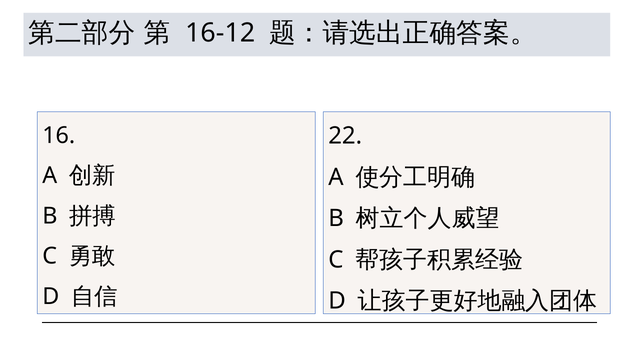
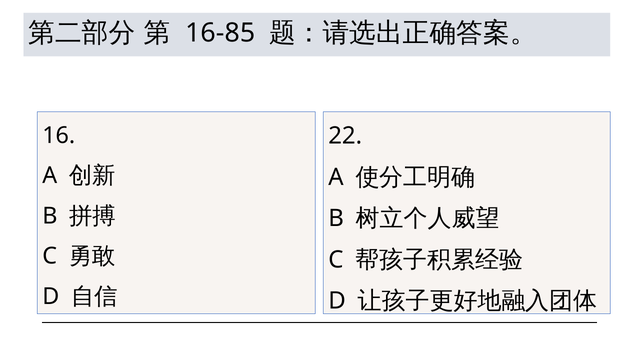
16-12: 16-12 -> 16-85
